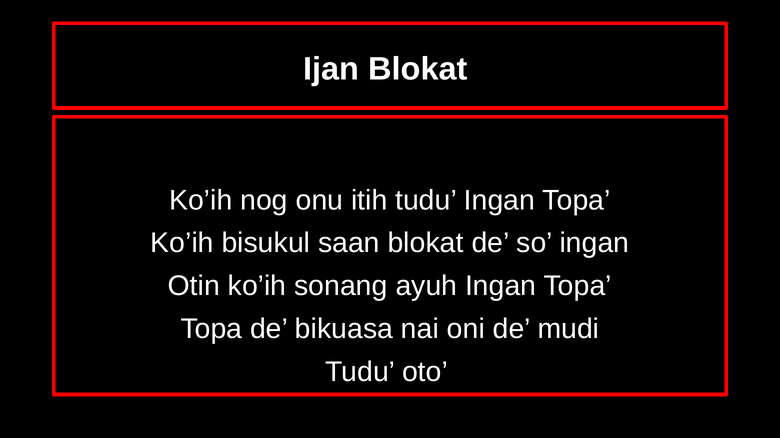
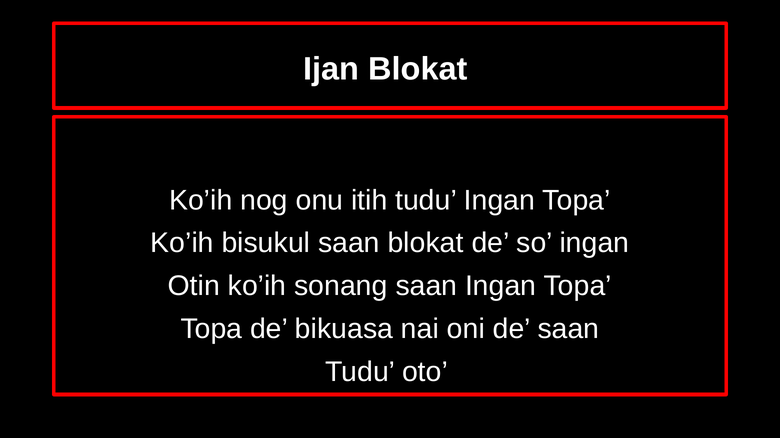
sonang ayuh: ayuh -> saan
de mudi: mudi -> saan
